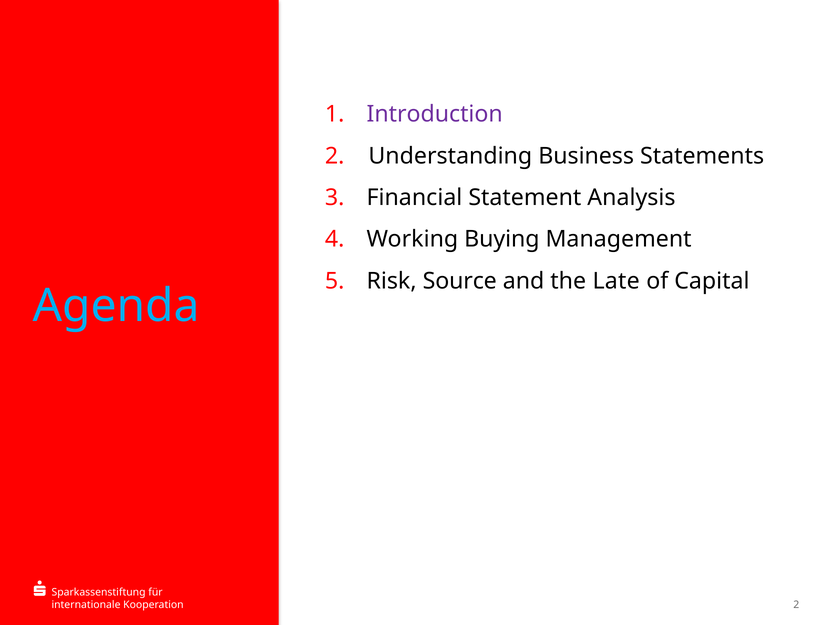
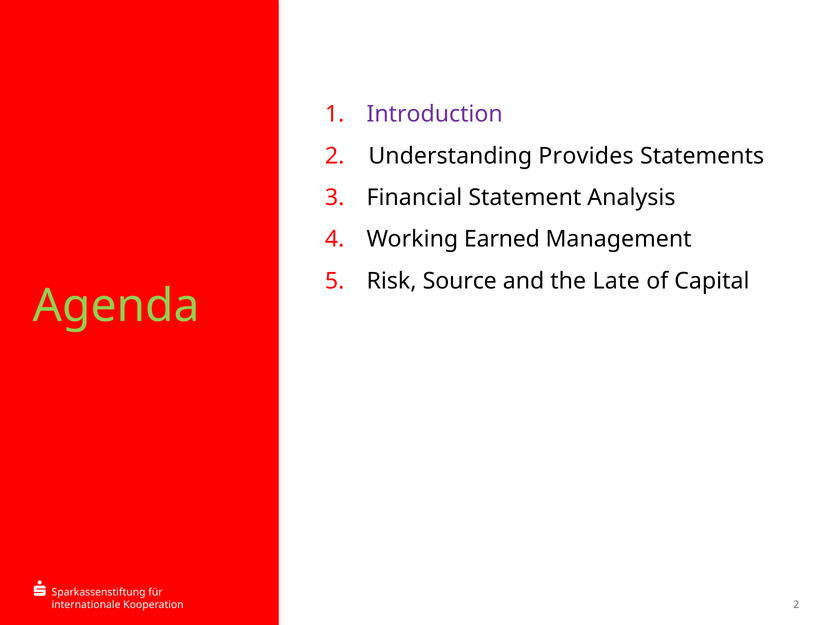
Business: Business -> Provides
Buying: Buying -> Earned
Agenda colour: light blue -> light green
